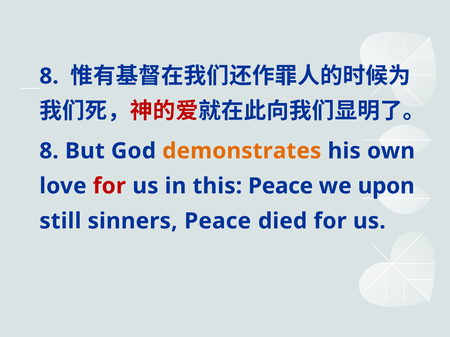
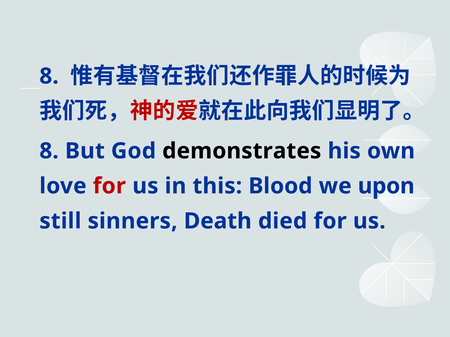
demonstrates colour: orange -> black
this Peace: Peace -> Blood
sinners Peace: Peace -> Death
